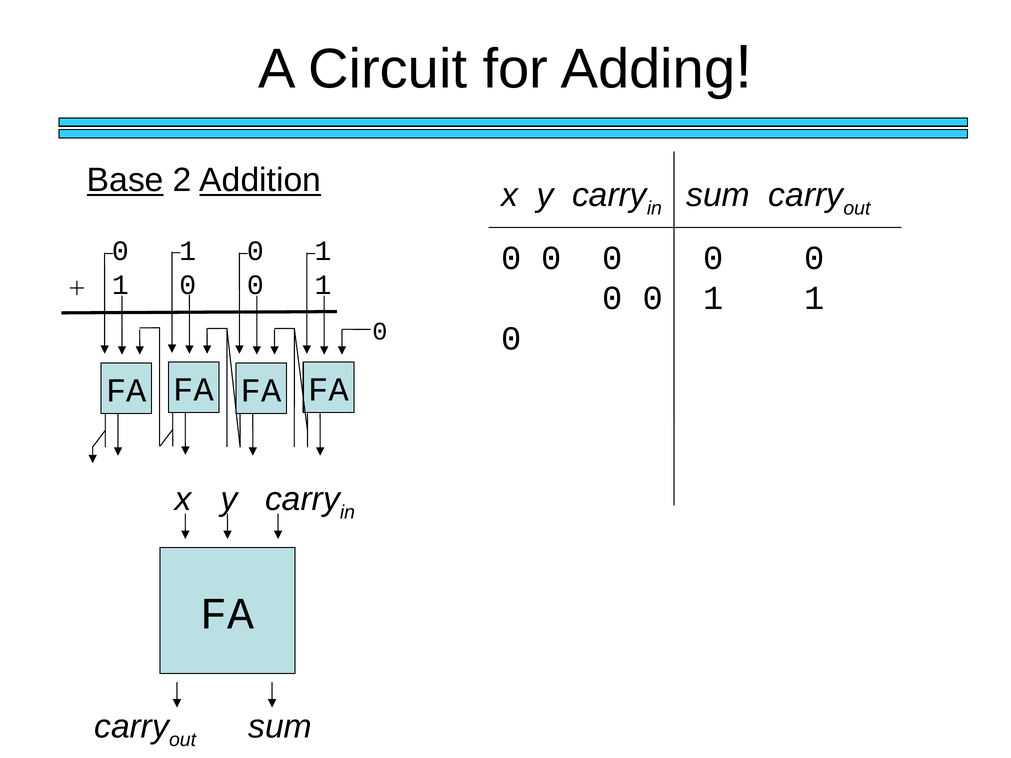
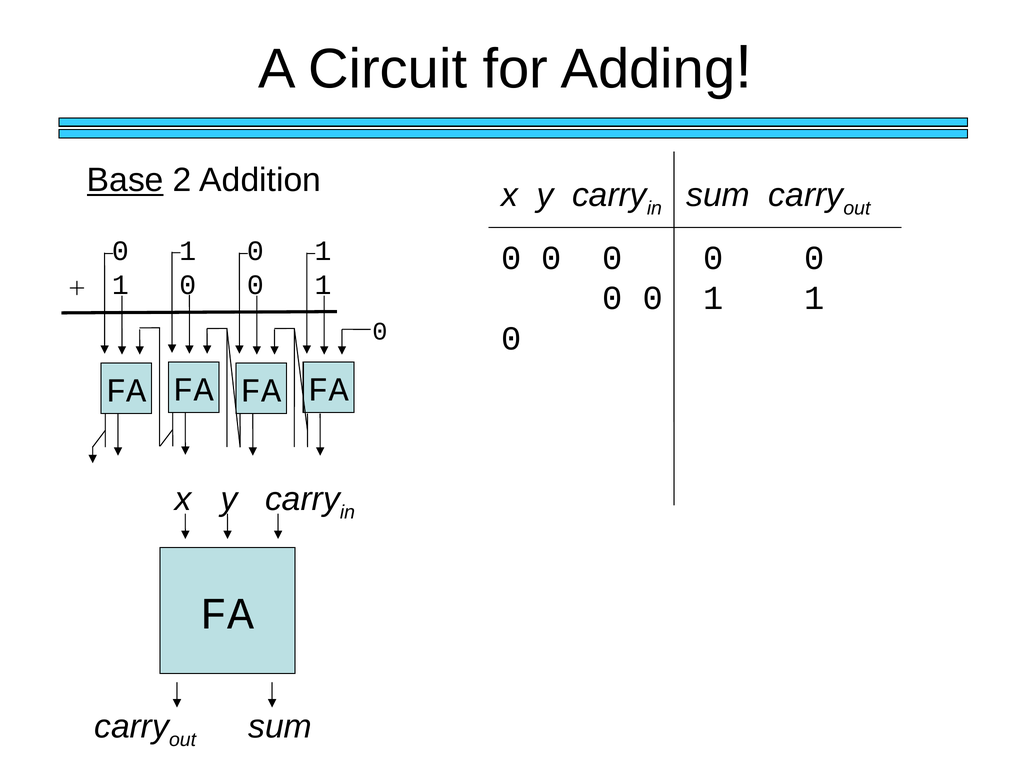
Addition underline: present -> none
